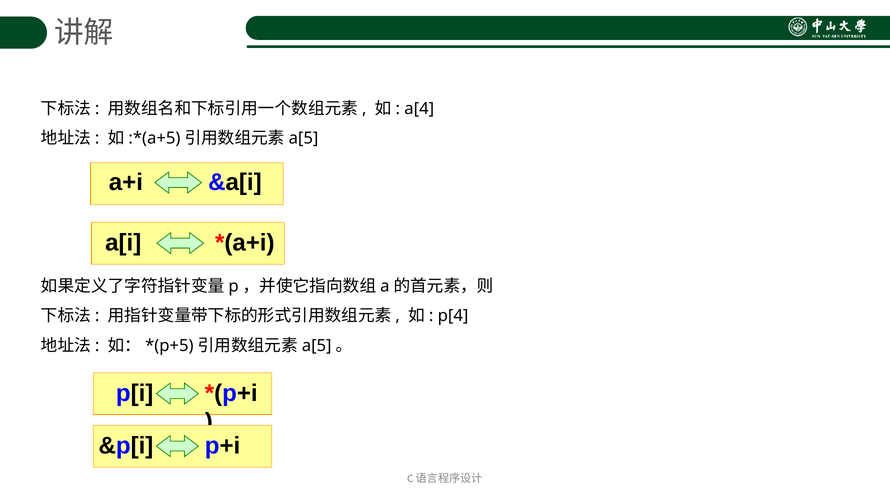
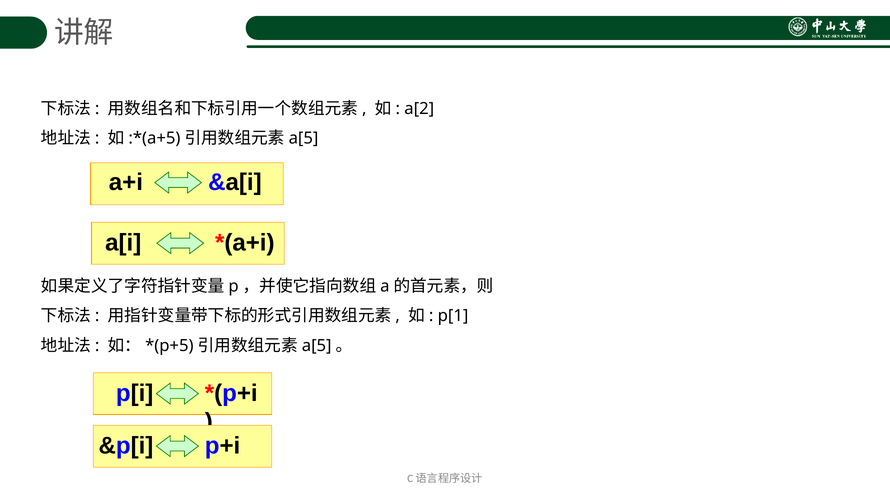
a[4: a[4 -> a[2
p[4: p[4 -> p[1
